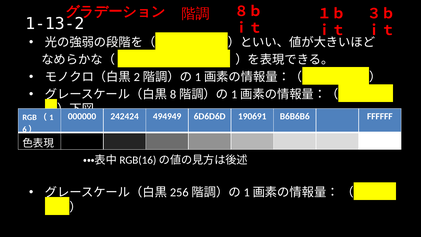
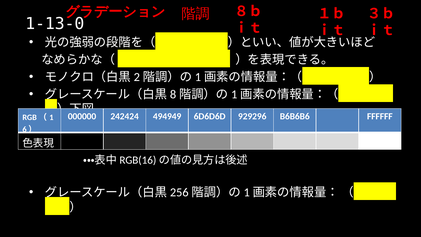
1-13-2: 1-13-2 -> 1-13-0
190691: 190691 -> 929296
